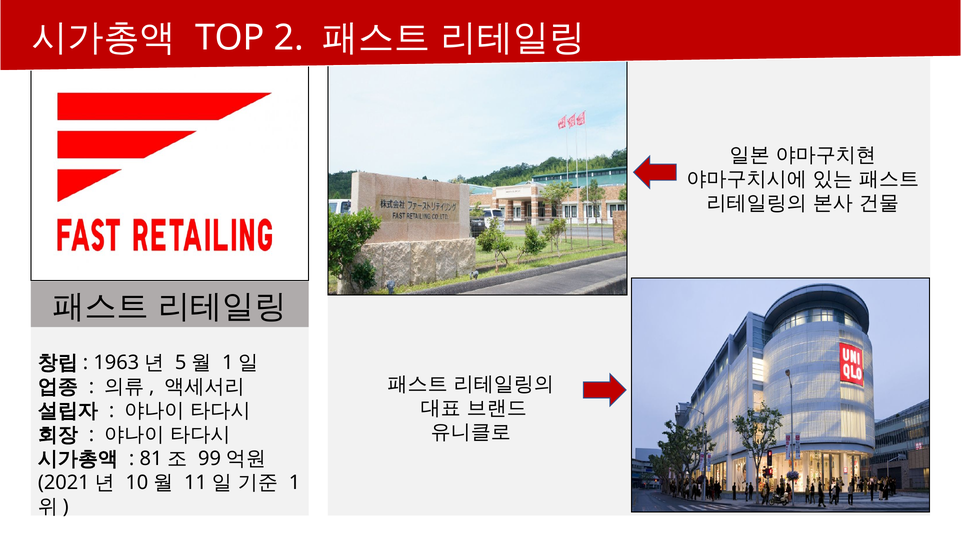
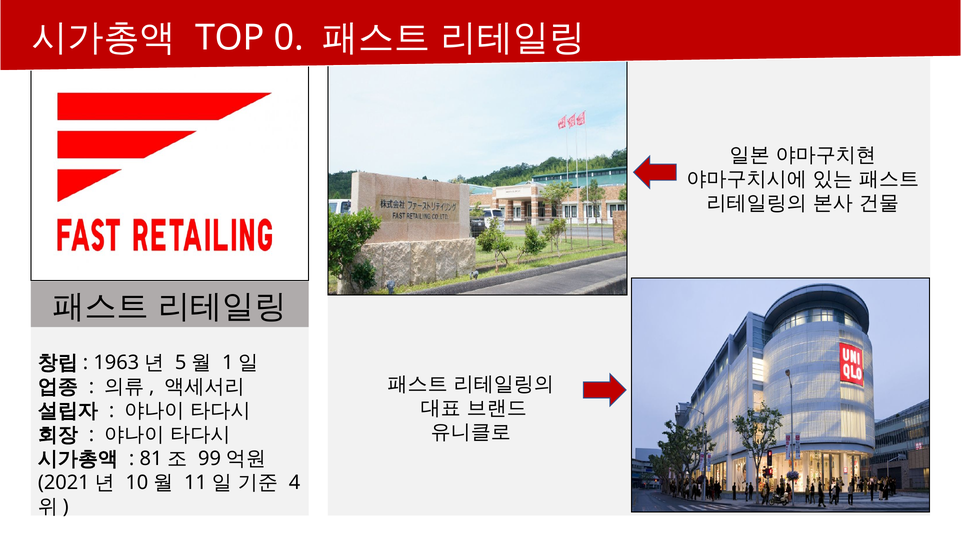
2: 2 -> 0
1: 1 -> 4
